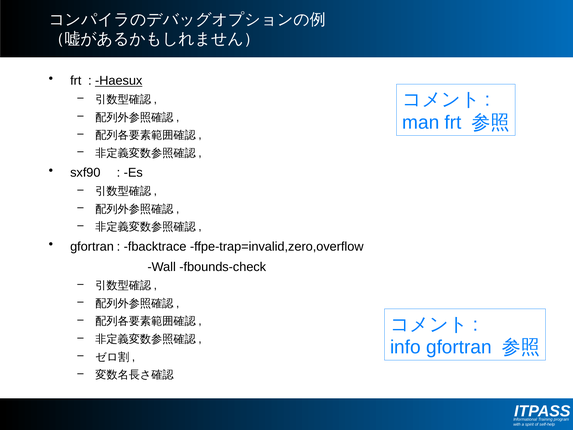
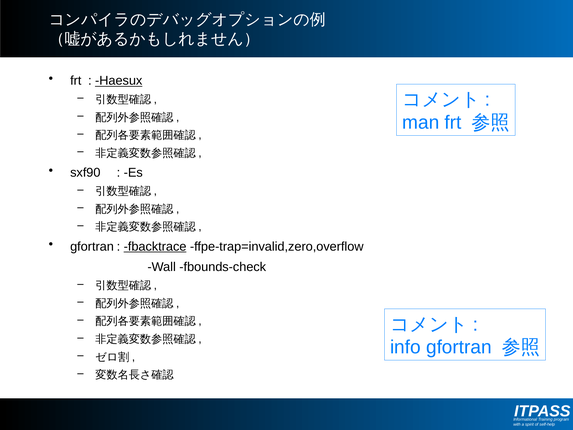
fbacktrace underline: none -> present
